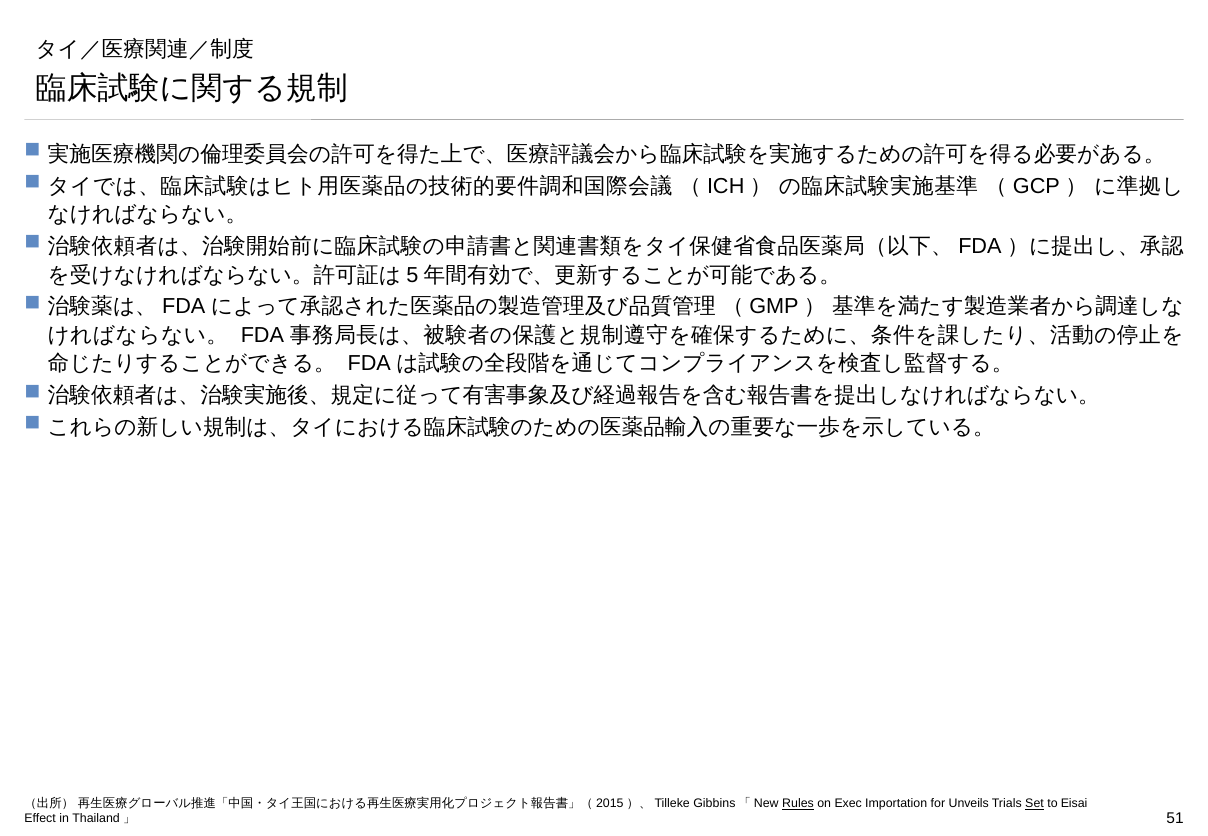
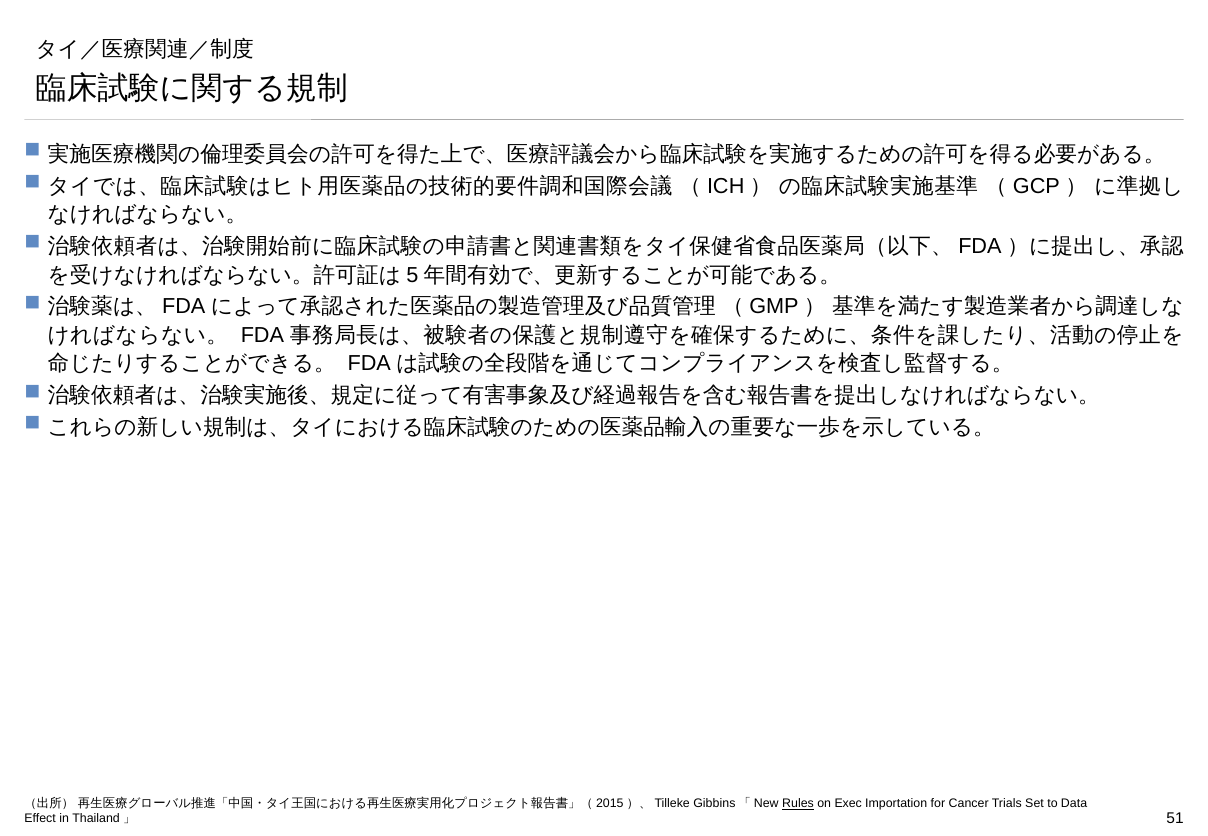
Unveils: Unveils -> Cancer
Set underline: present -> none
Eisai: Eisai -> Data
